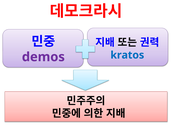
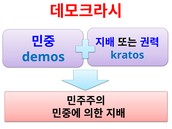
demos colour: purple -> blue
